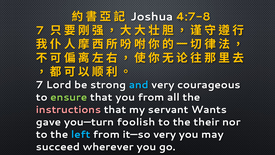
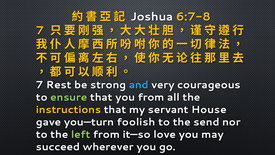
4:7-8: 4:7-8 -> 6:7-8
Lord: Lord -> Rest
instructions colour: pink -> yellow
Wants: Wants -> House
their: their -> send
left colour: light blue -> light green
it—so very: very -> love
